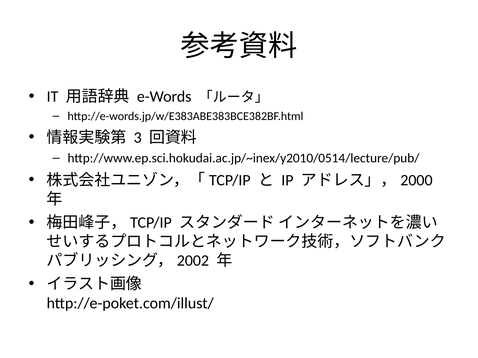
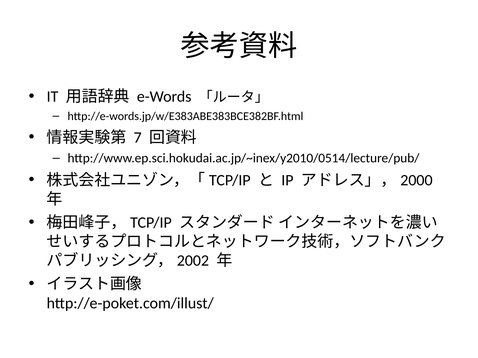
3: 3 -> 7
